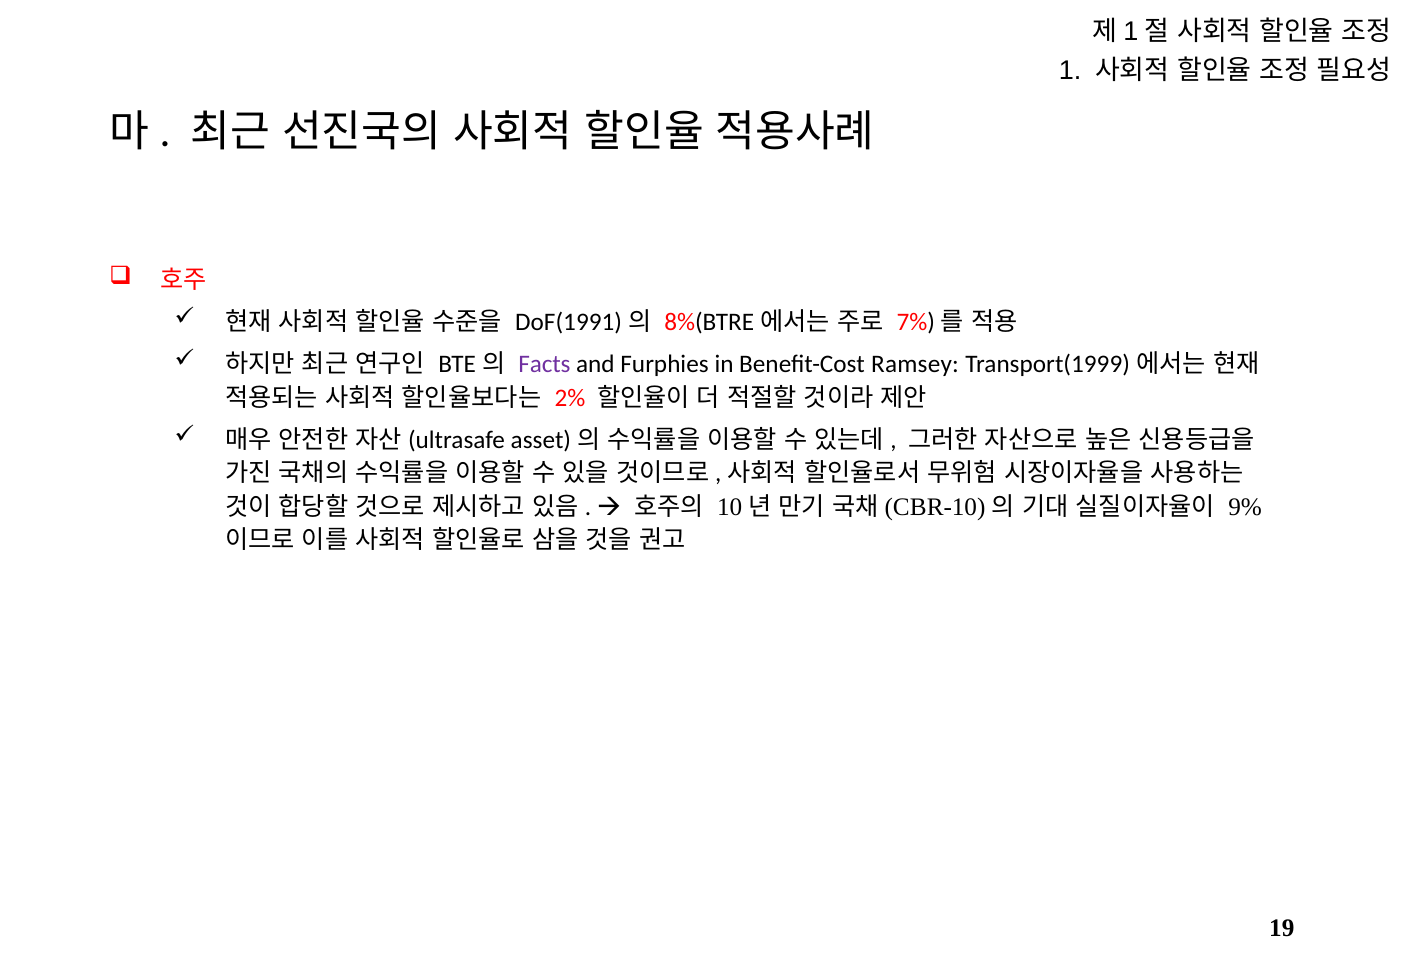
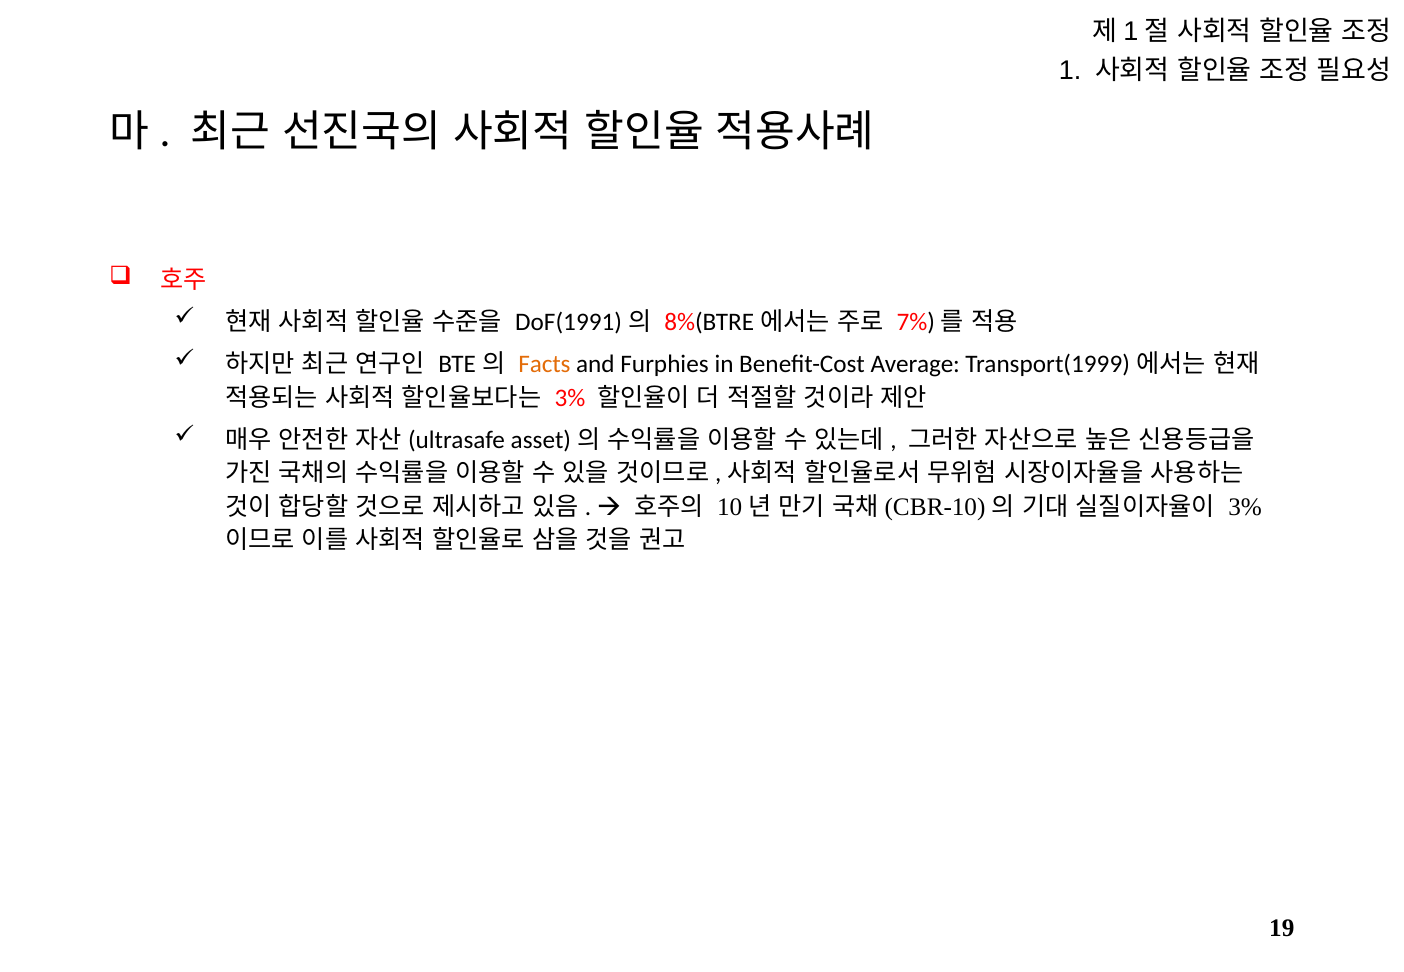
Facts colour: purple -> orange
Ramsey: Ramsey -> Average
2% at (570, 398): 2% -> 3%
9% at (1245, 507): 9% -> 3%
